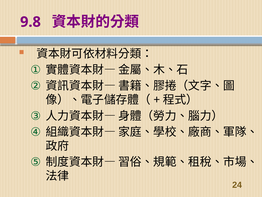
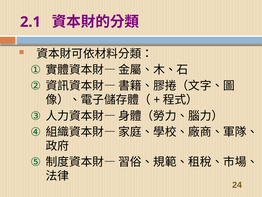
9.8: 9.8 -> 2.1
